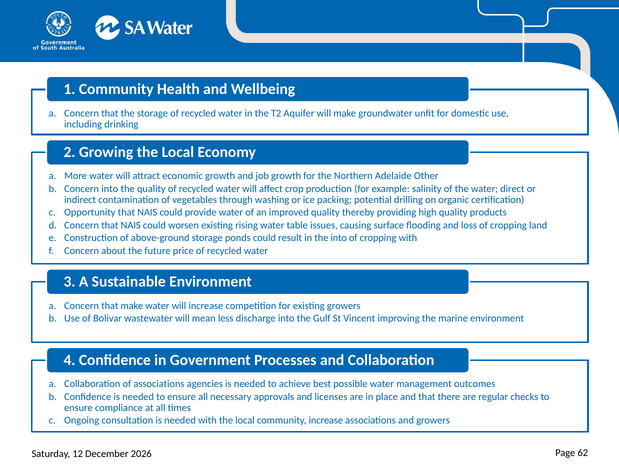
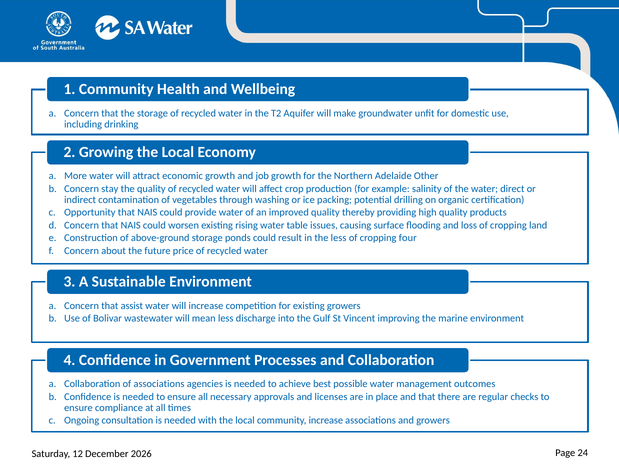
Concern into: into -> stay
the into: into -> less
cropping with: with -> four
that make: make -> assist
62: 62 -> 24
